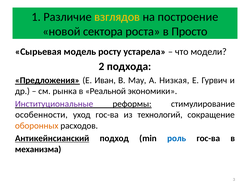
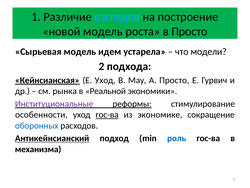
взглядов colour: yellow -> light blue
новой сектора: сектора -> модель
росту: росту -> идем
Предложения: Предложения -> Кейнсианская
Е Иван: Иван -> Уход
А Низкая: Низкая -> Просто
гос-ва at (107, 114) underline: none -> present
технологий: технологий -> экономике
оборонных colour: orange -> blue
